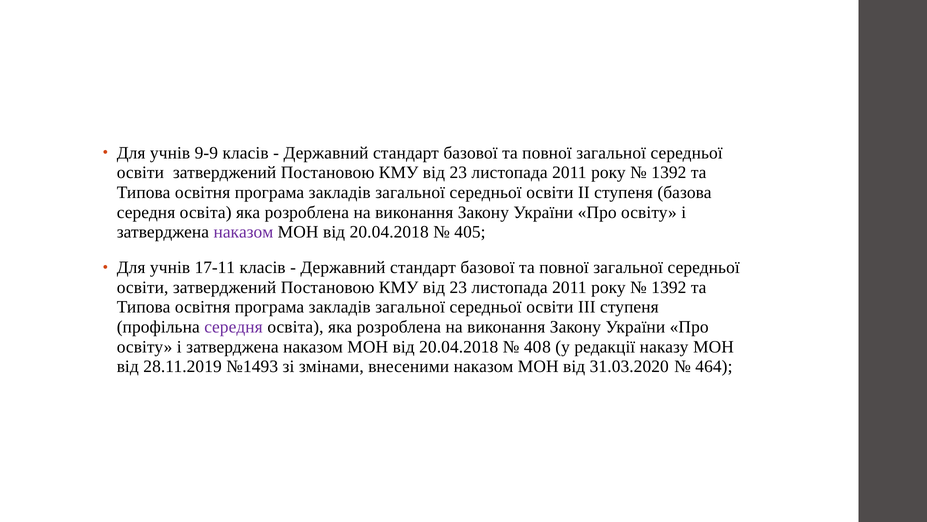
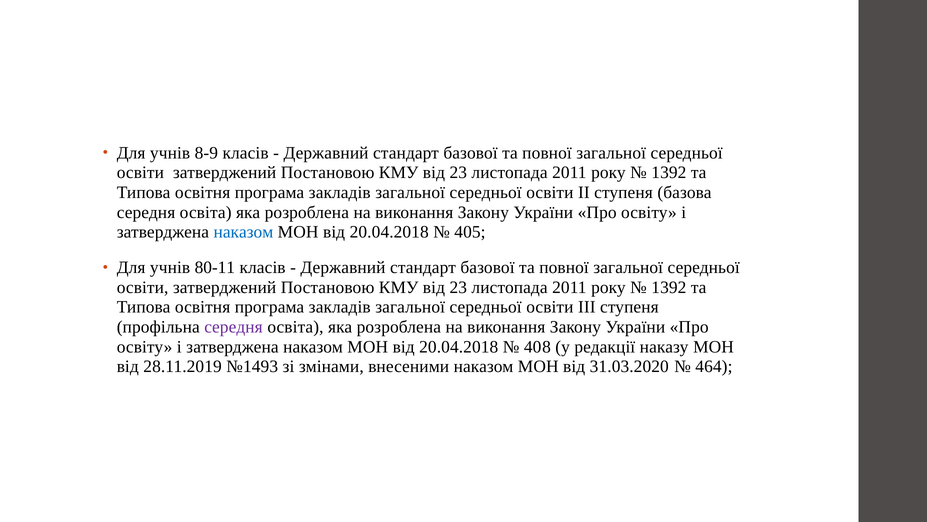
9-9: 9-9 -> 8-9
наказом at (243, 232) colour: purple -> blue
17-11: 17-11 -> 80-11
